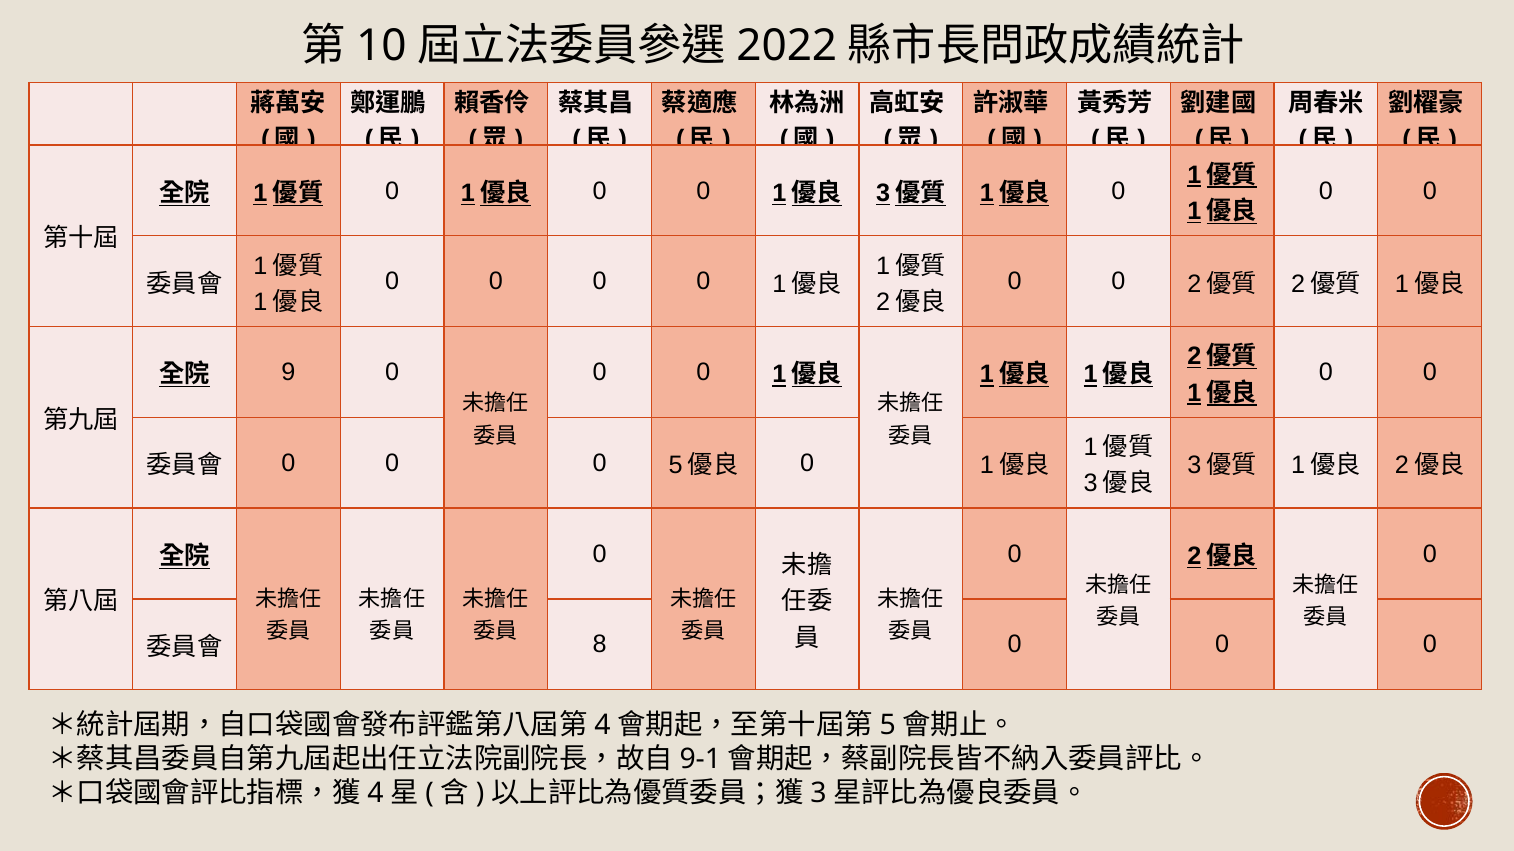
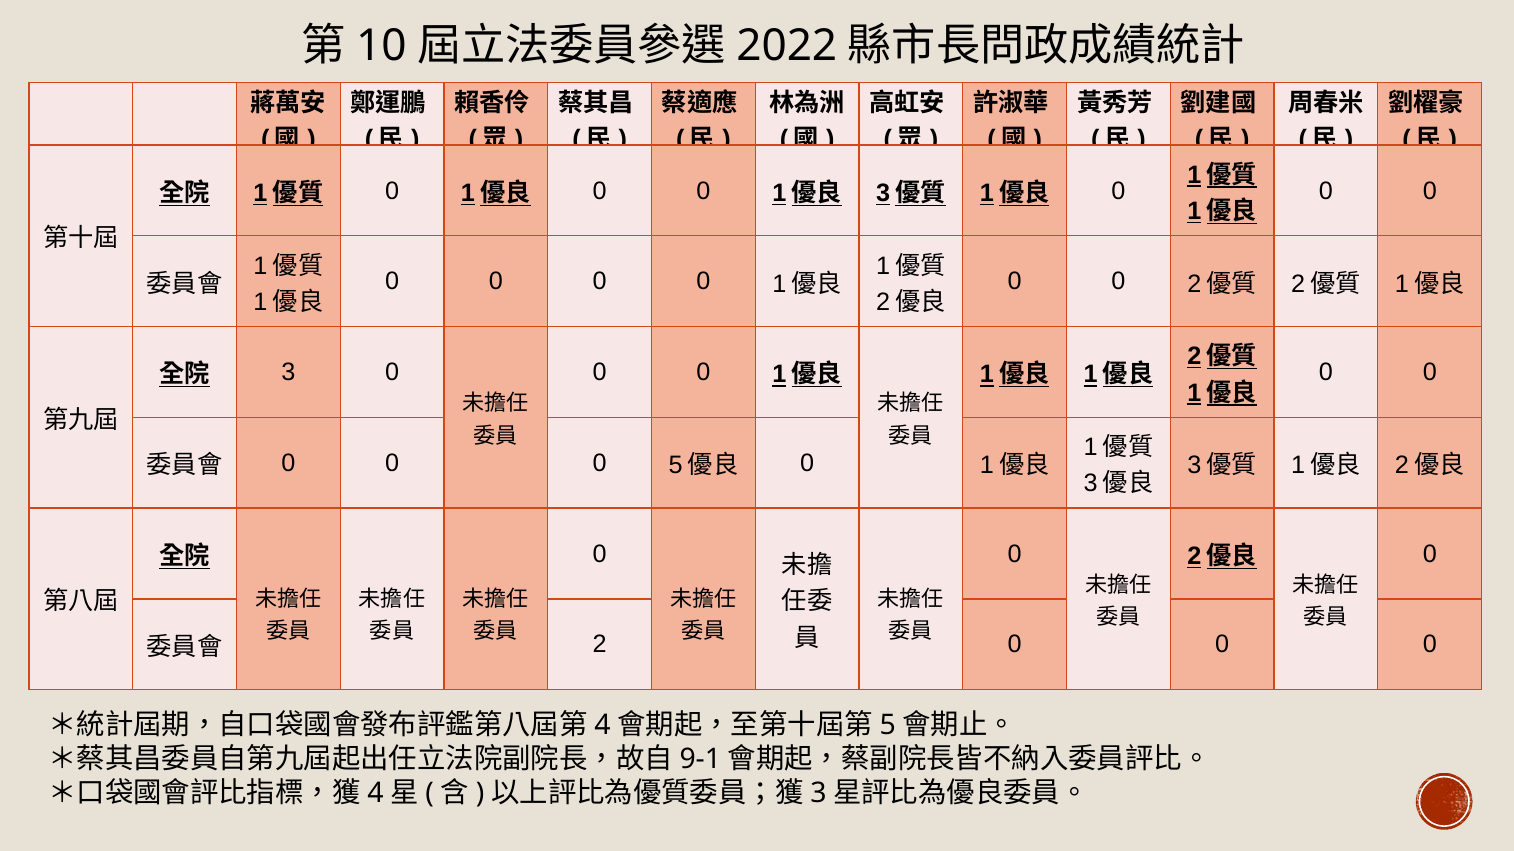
9: 9 -> 3
8: 8 -> 2
